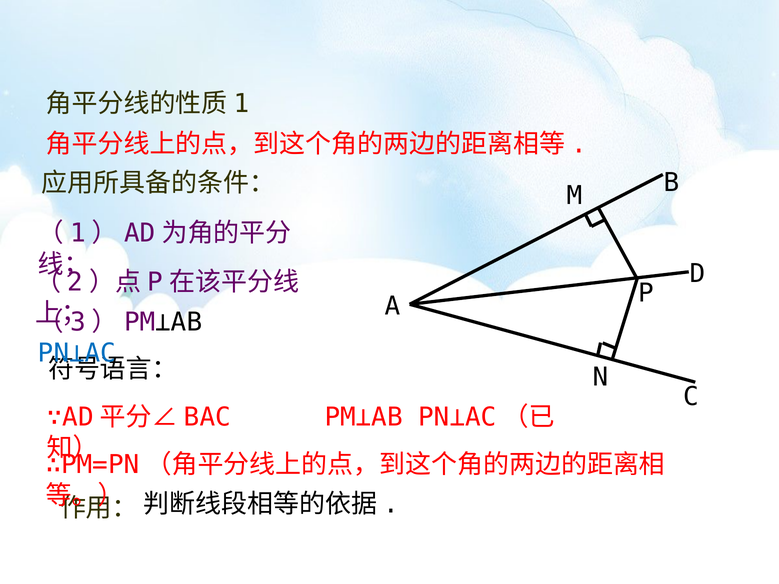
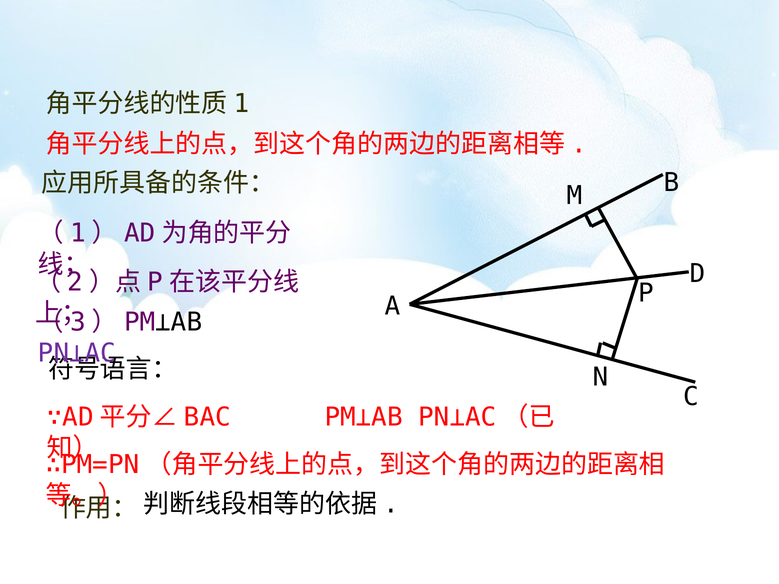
PN⊥AC colour: blue -> purple
